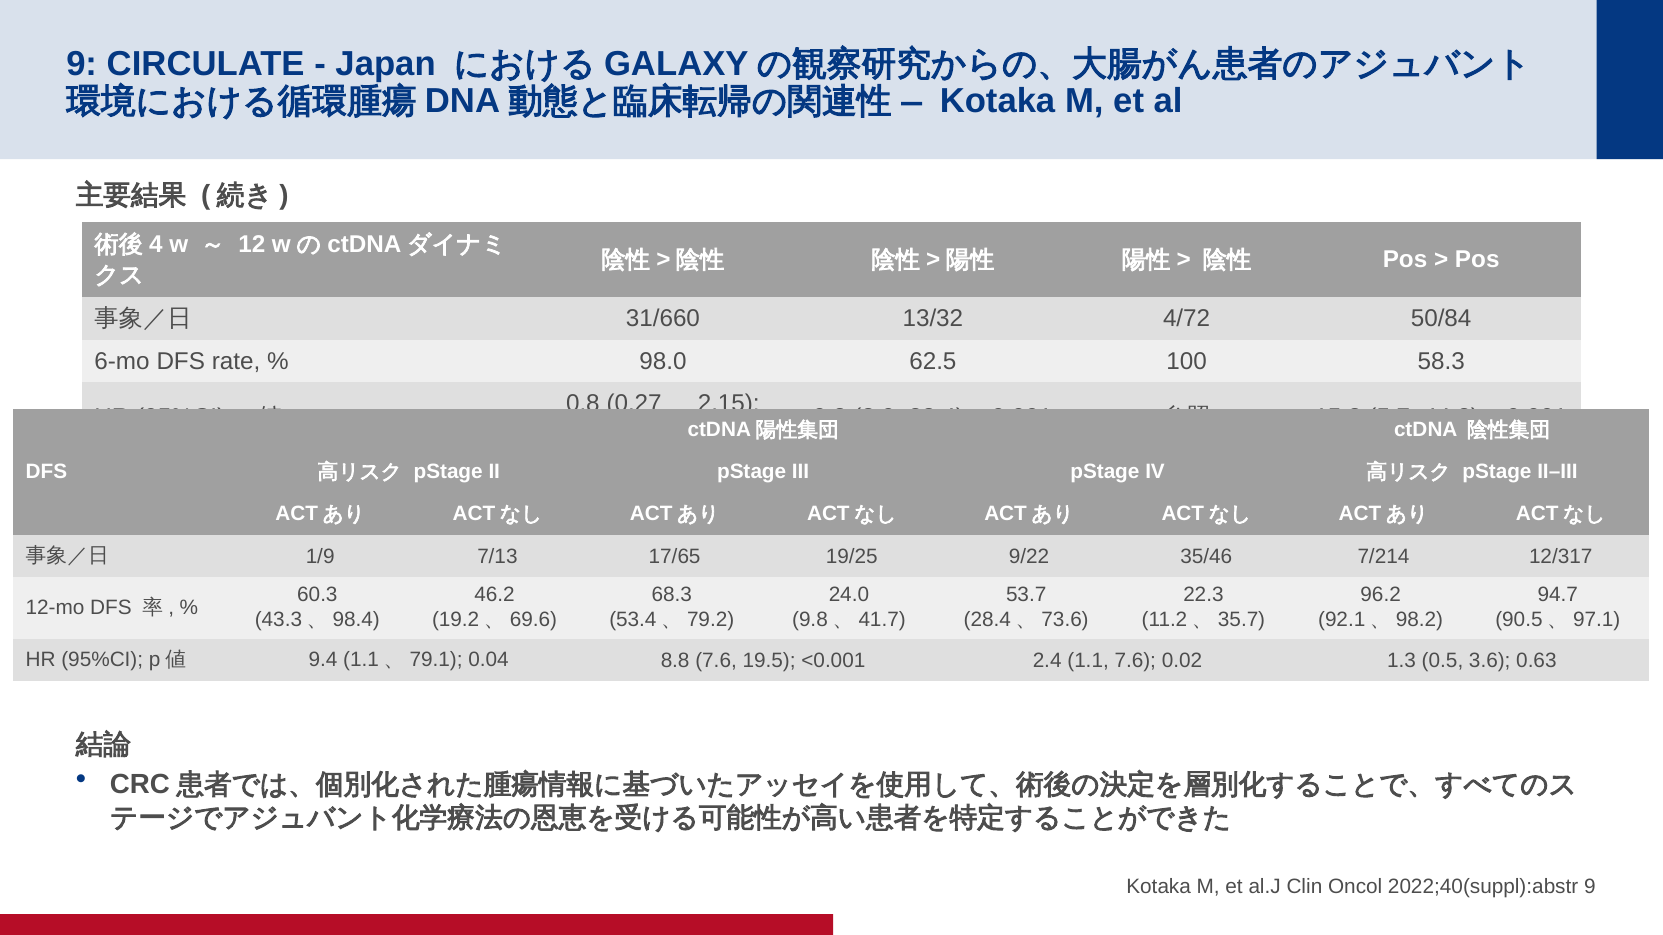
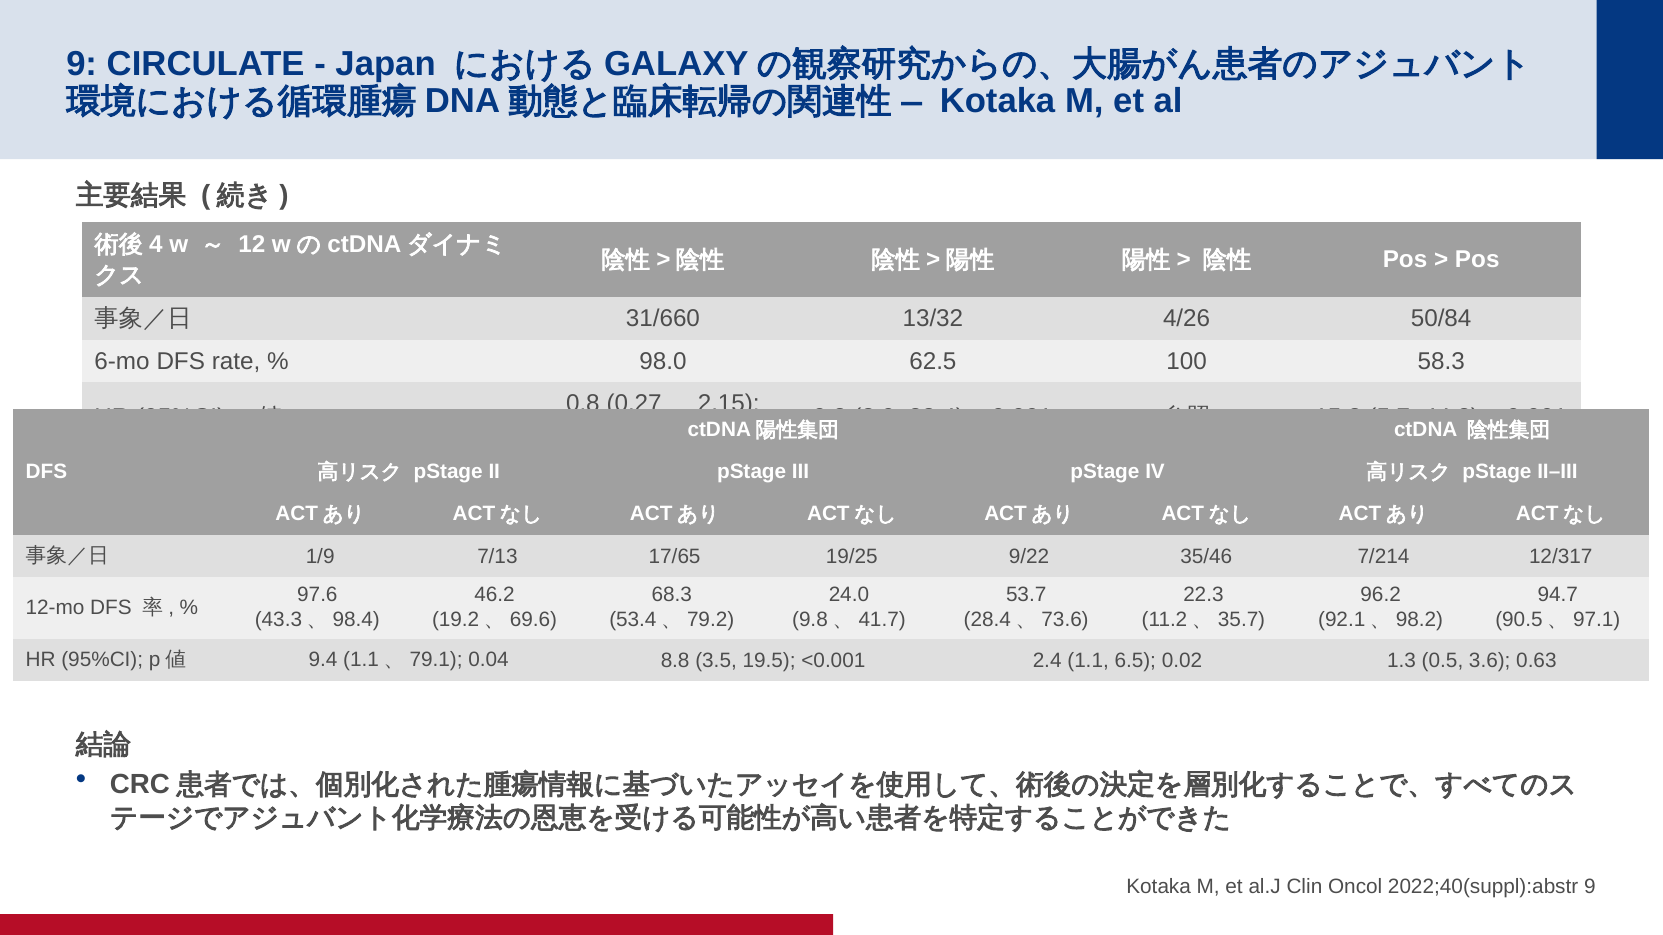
4/72: 4/72 -> 4/26
60.3: 60.3 -> 97.6
8.8 7.6: 7.6 -> 3.5
1.1 7.6: 7.6 -> 6.5
